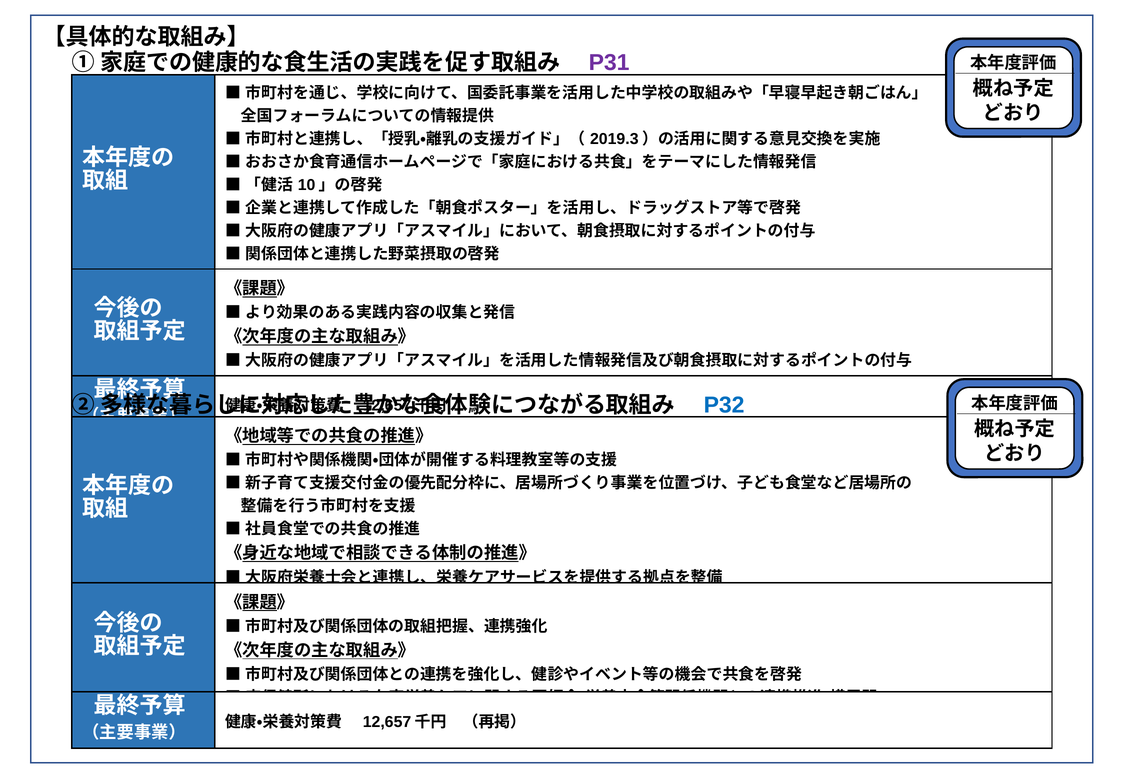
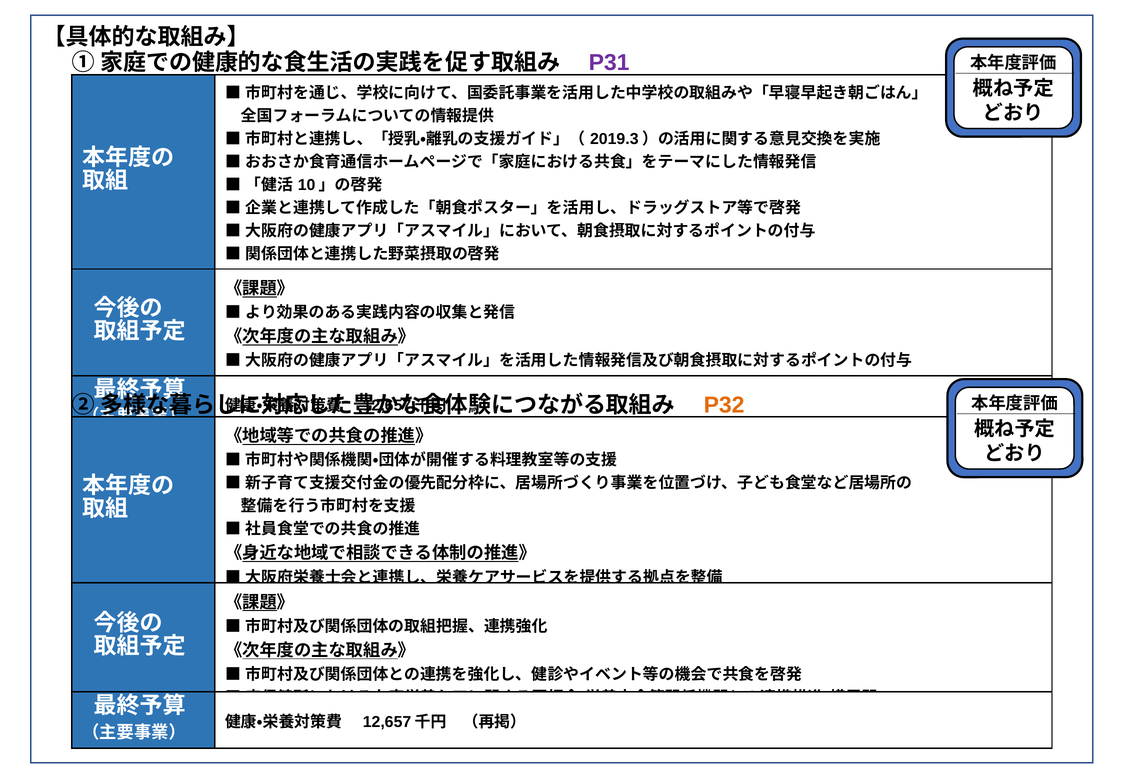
P32 colour: blue -> orange
